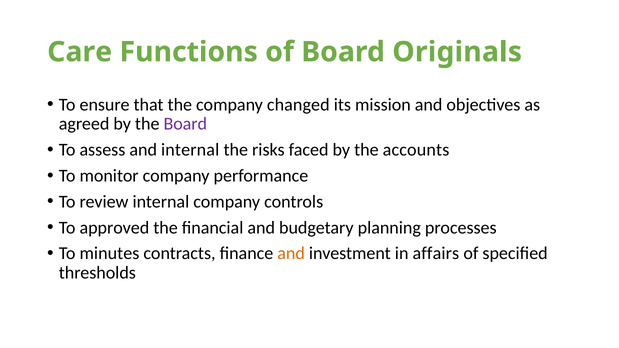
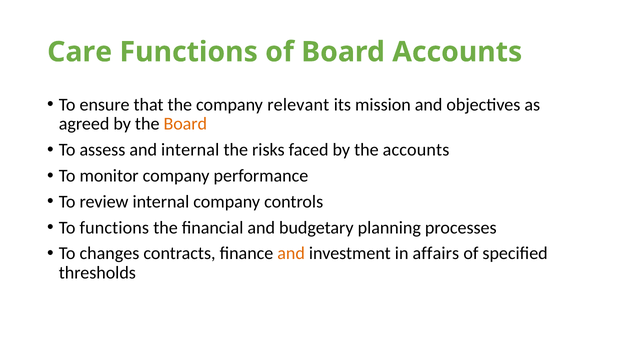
Board Originals: Originals -> Accounts
changed: changed -> relevant
Board at (185, 124) colour: purple -> orange
To approved: approved -> functions
minutes: minutes -> changes
